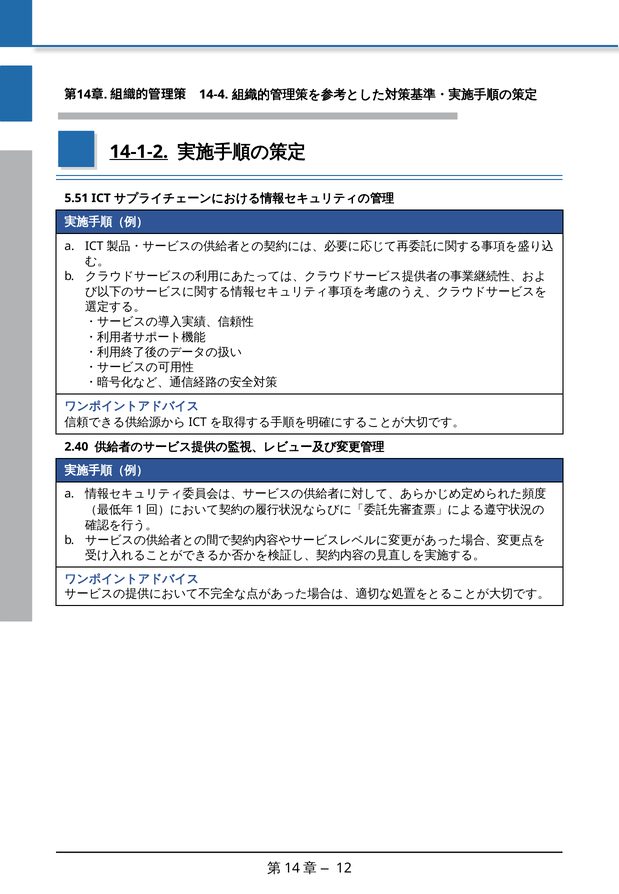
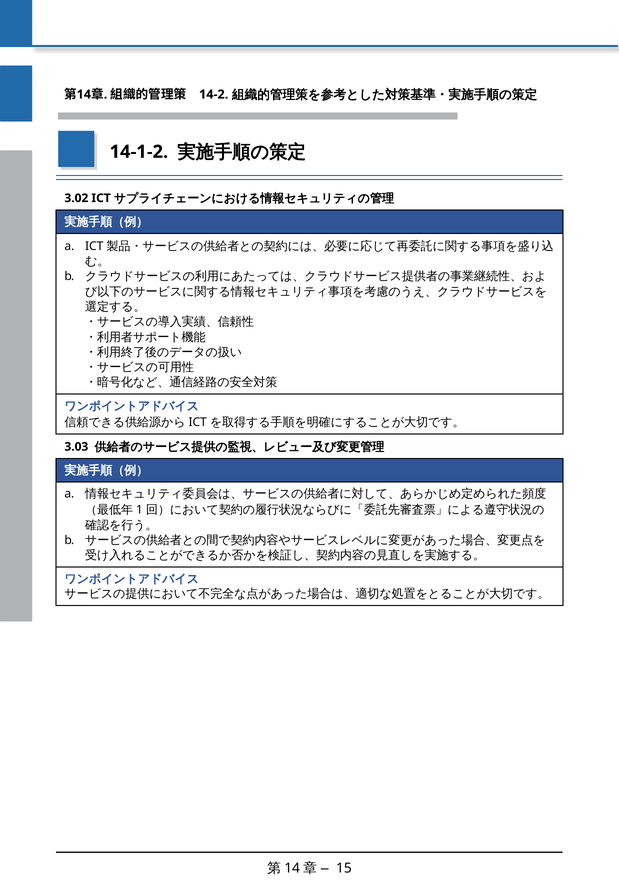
14-4: 14-4 -> 14-2
14-1-2 underline: present -> none
5.51: 5.51 -> 3.02
2.40: 2.40 -> 3.03
12: 12 -> 15
